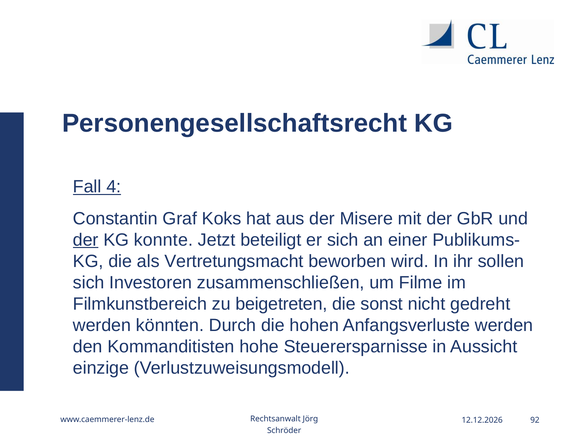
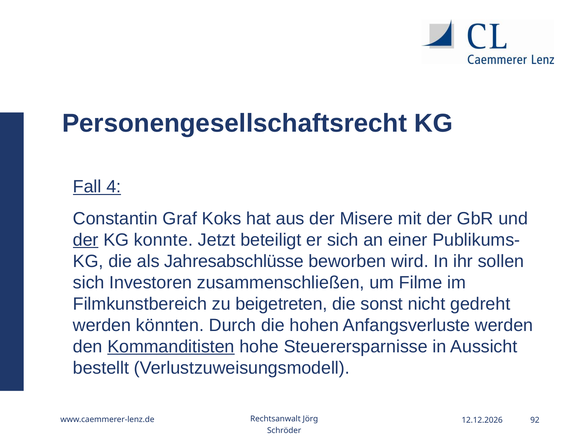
Vertretungsmacht: Vertretungsmacht -> Jahresabschlüsse
Kommanditisten underline: none -> present
einzige: einzige -> bestellt
